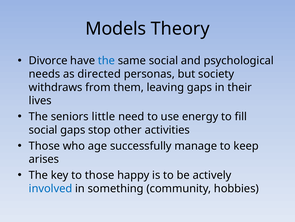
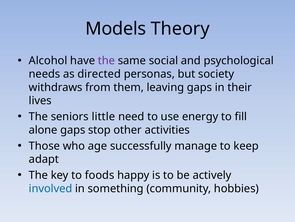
Divorce: Divorce -> Alcohol
the at (106, 61) colour: blue -> purple
social at (43, 130): social -> alone
arises: arises -> adapt
to those: those -> foods
